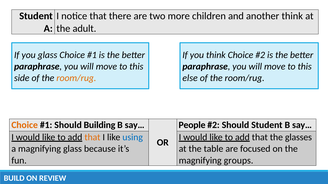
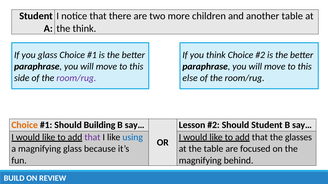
another think: think -> table
the adult: adult -> think
room/rug at (76, 78) colour: orange -> purple
People: People -> Lesson
that at (92, 137) colour: orange -> purple
groups: groups -> behind
